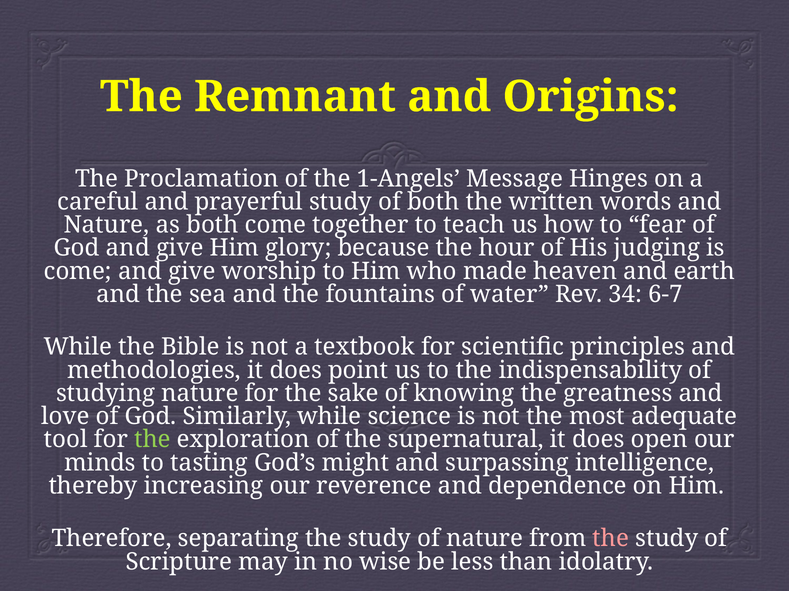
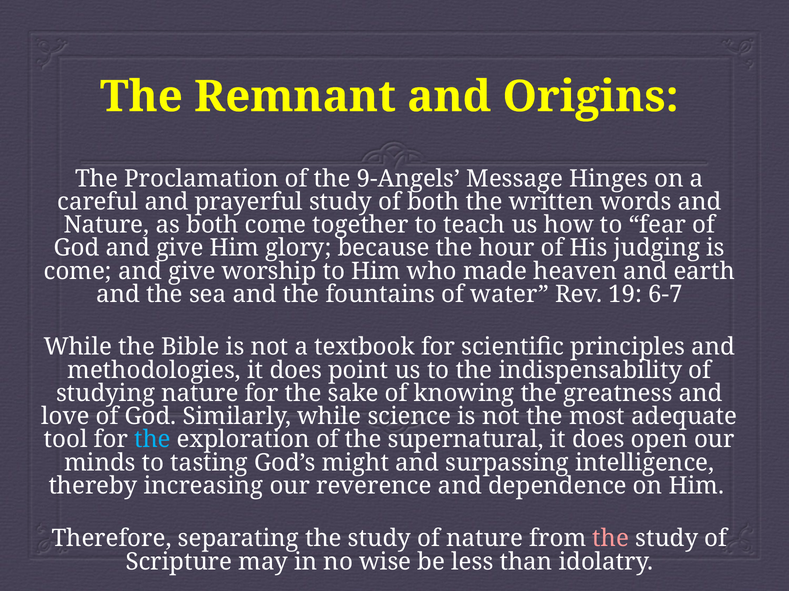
1-Angels: 1-Angels -> 9-Angels
34: 34 -> 19
the at (152, 440) colour: light green -> light blue
